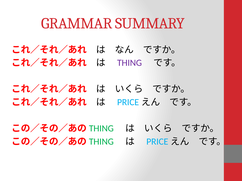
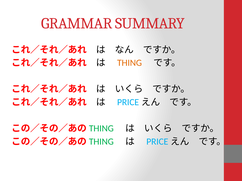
THING colour: purple -> orange
